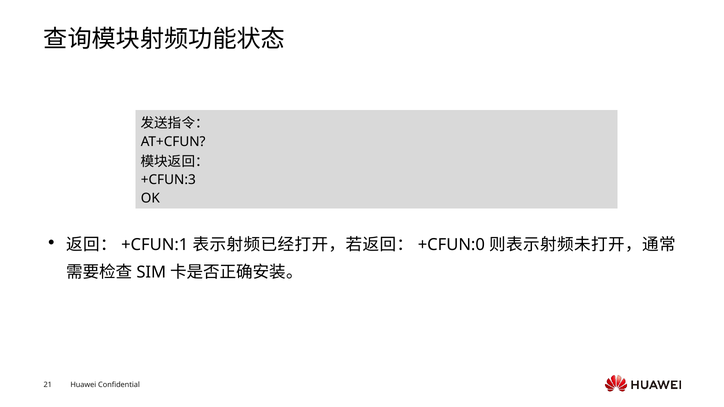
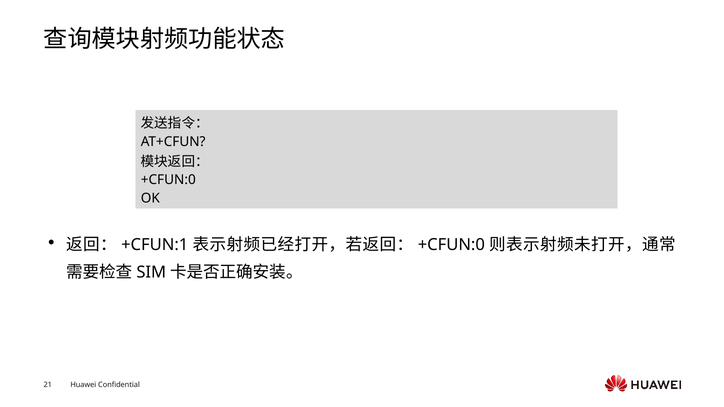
+CFUN:3 at (168, 180): +CFUN:3 -> +CFUN:0
